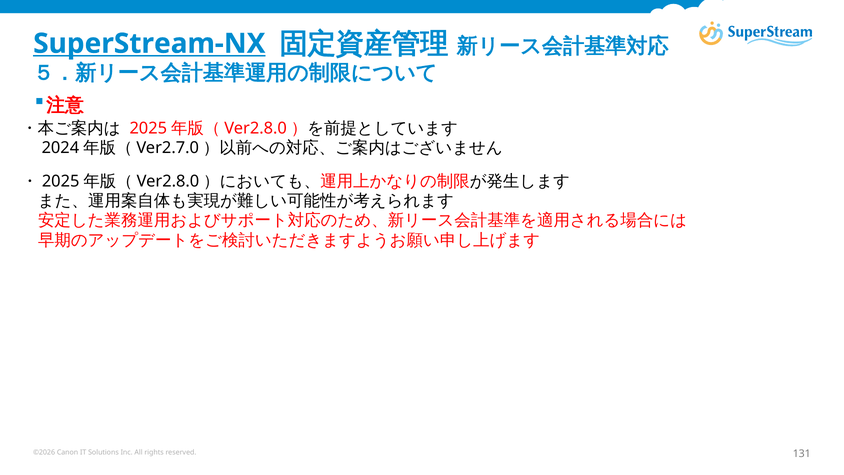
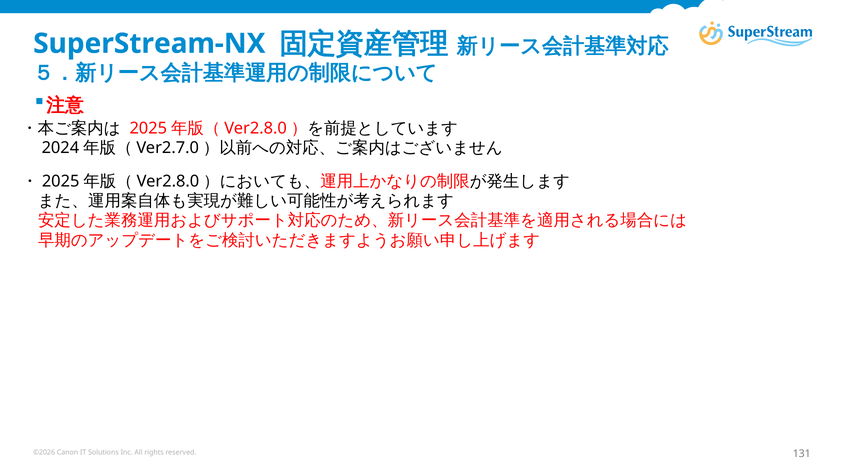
SuperStream-NX underline: present -> none
